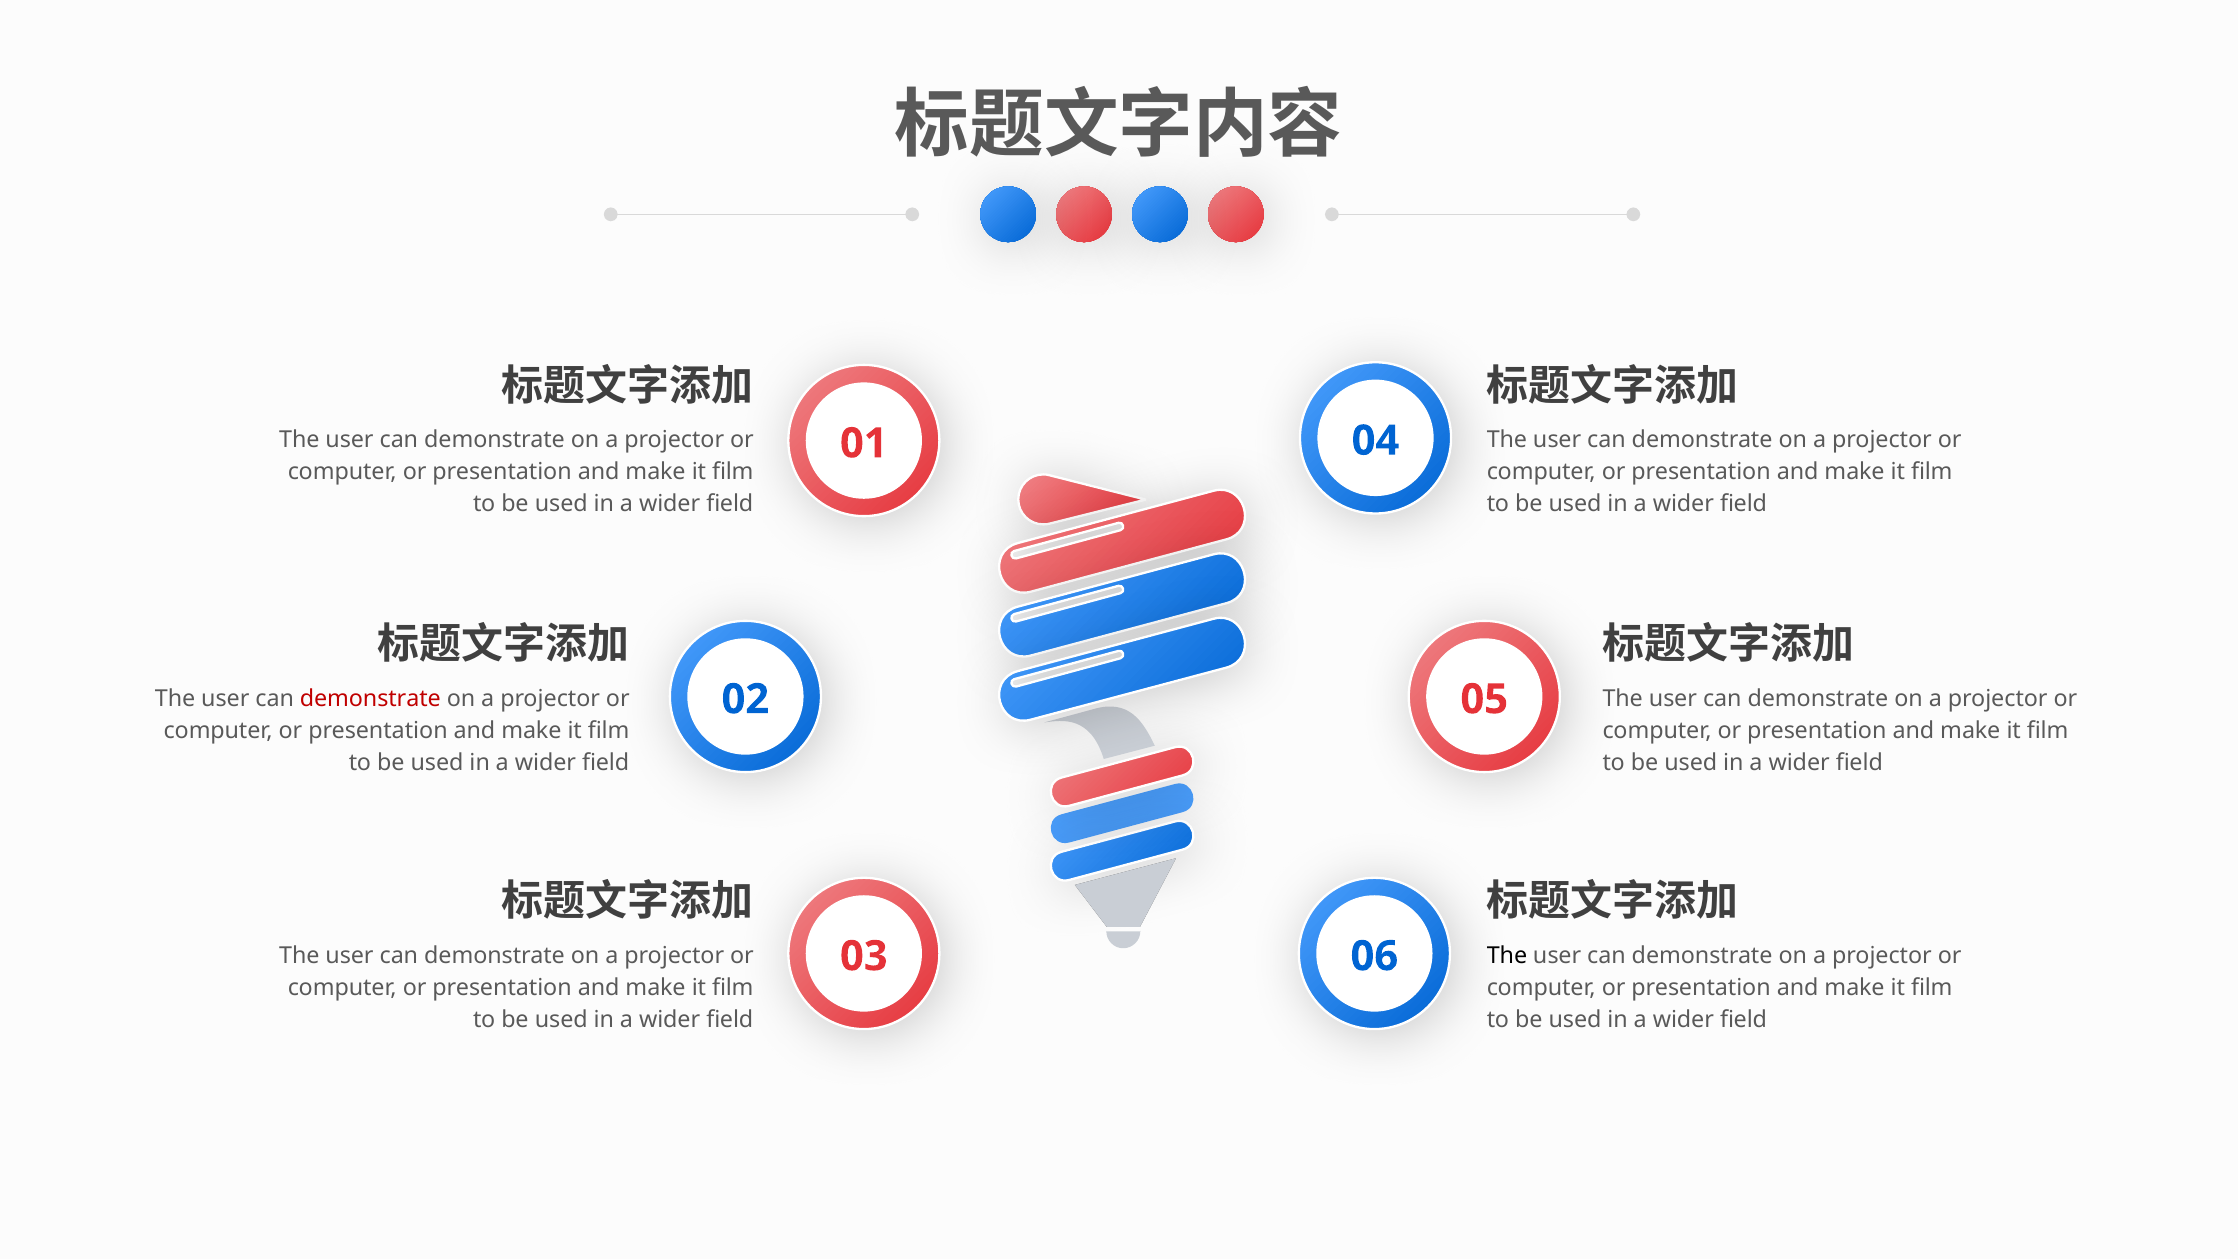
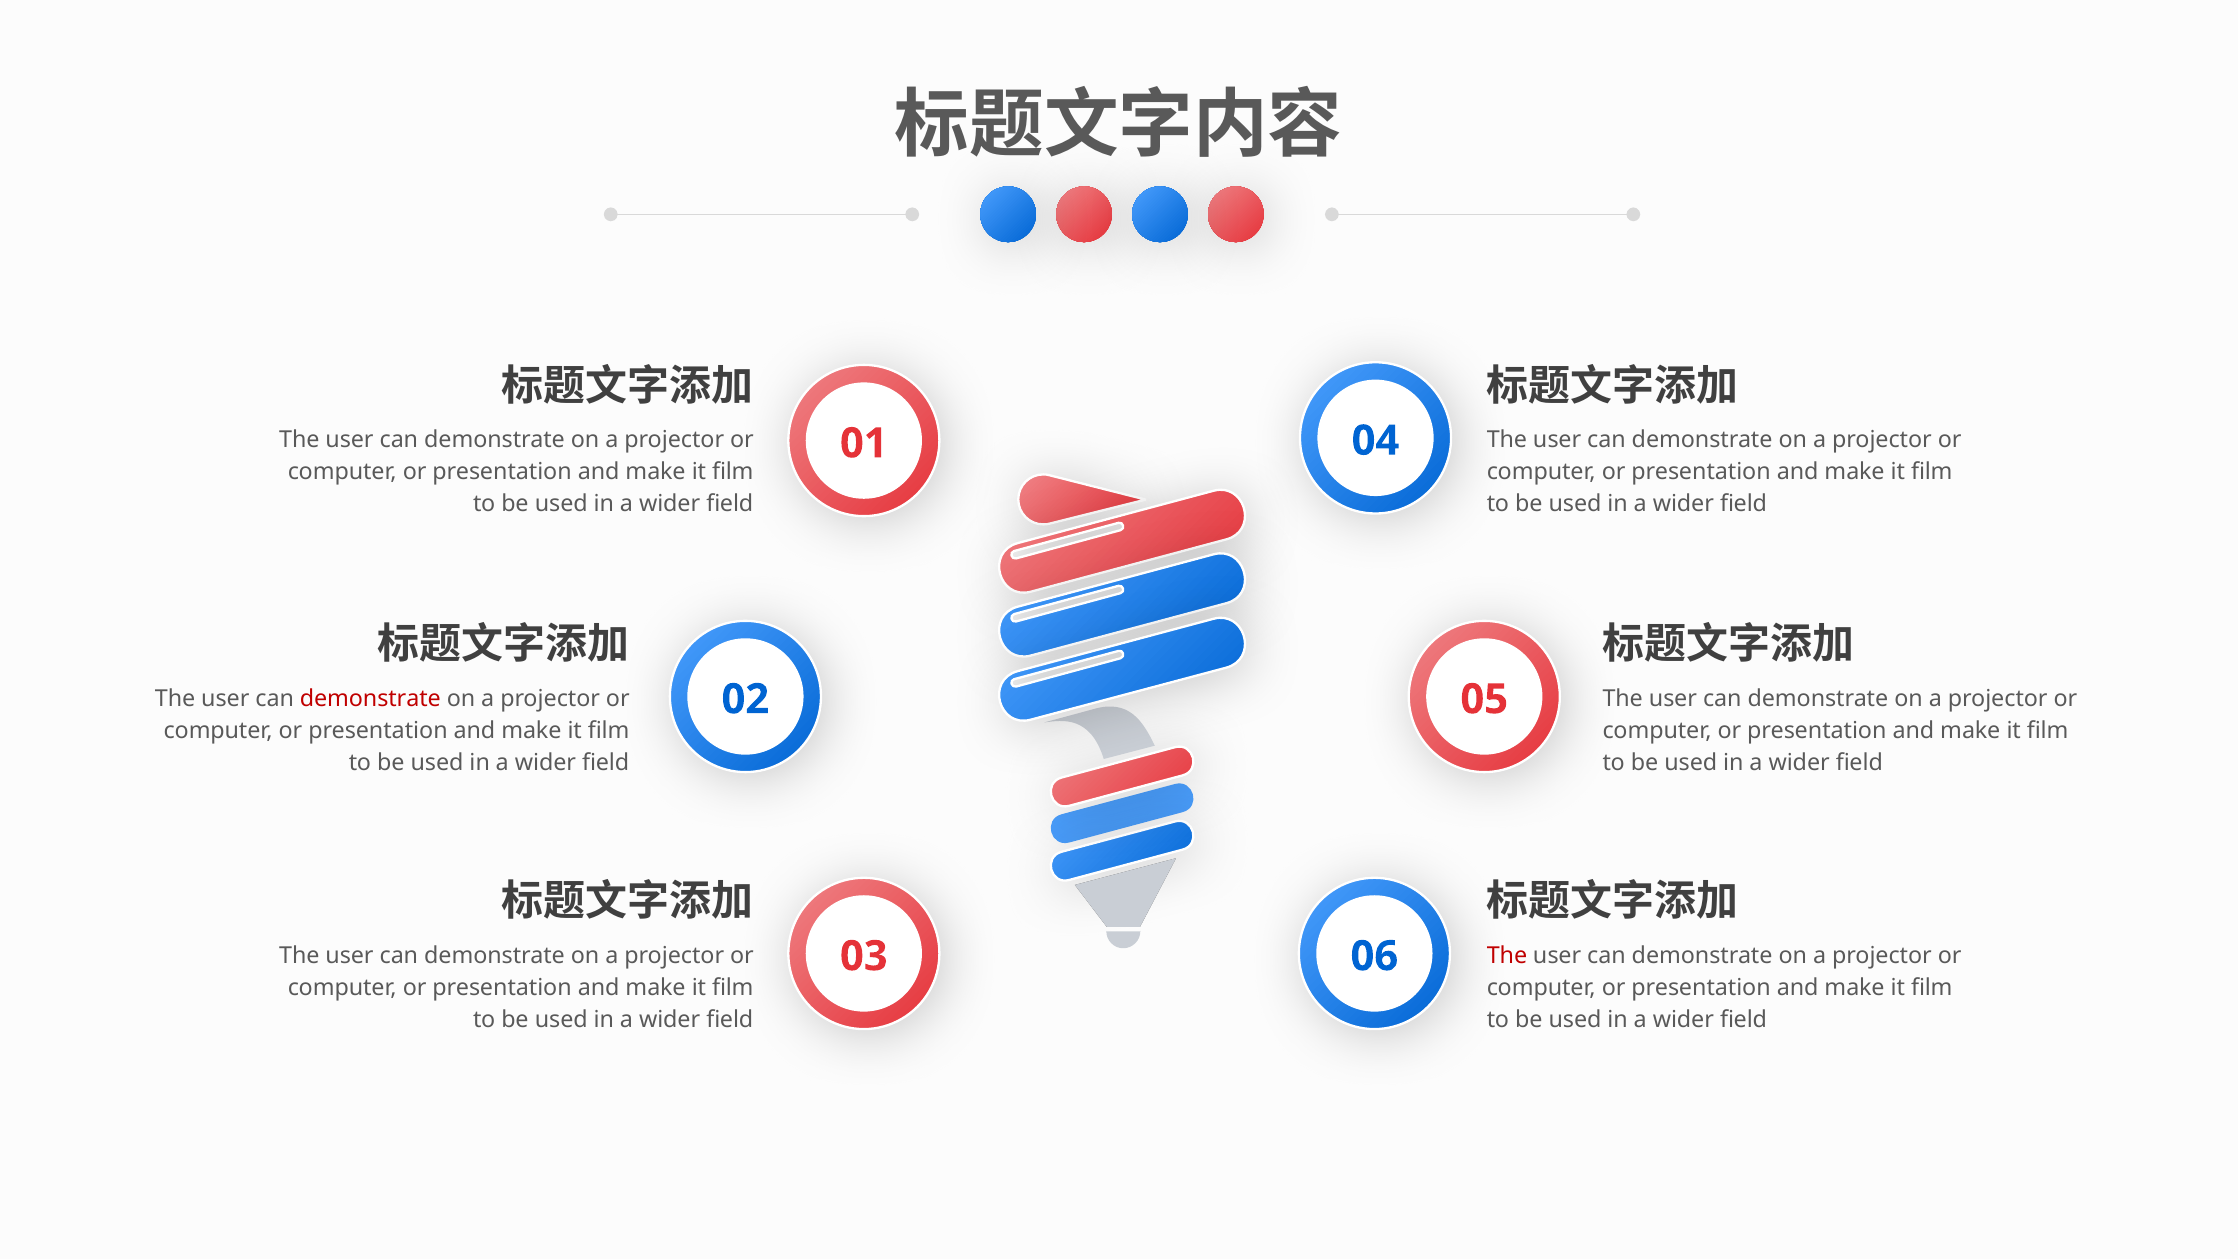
The at (1507, 955) colour: black -> red
